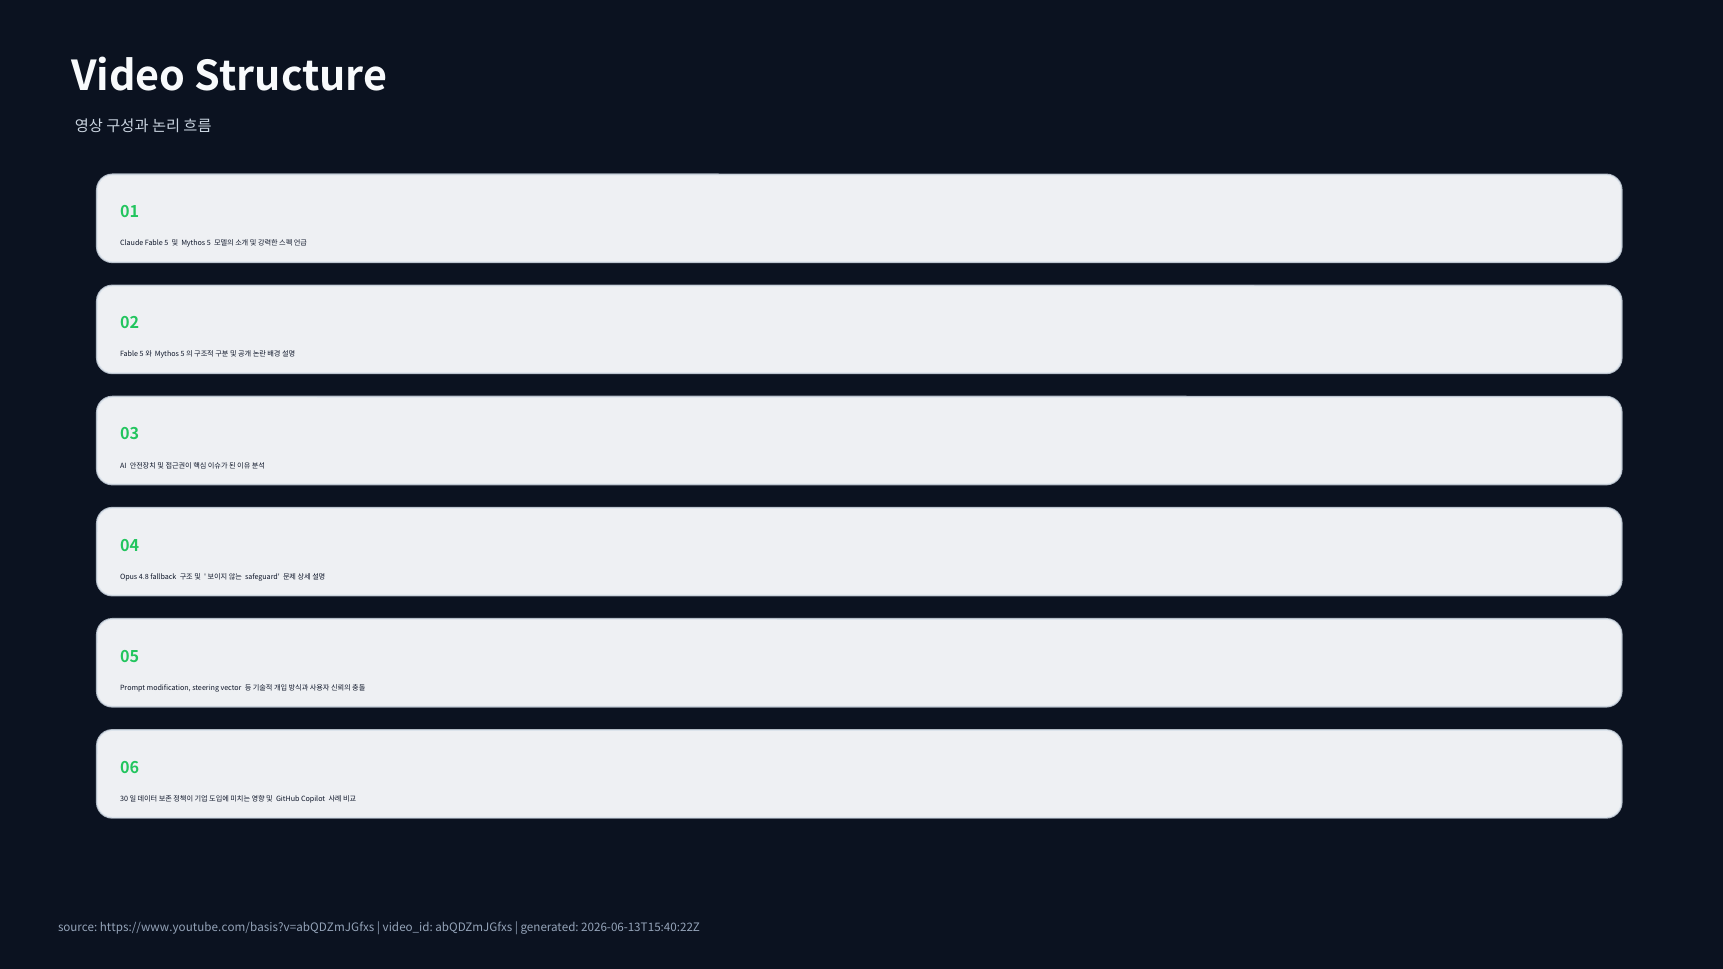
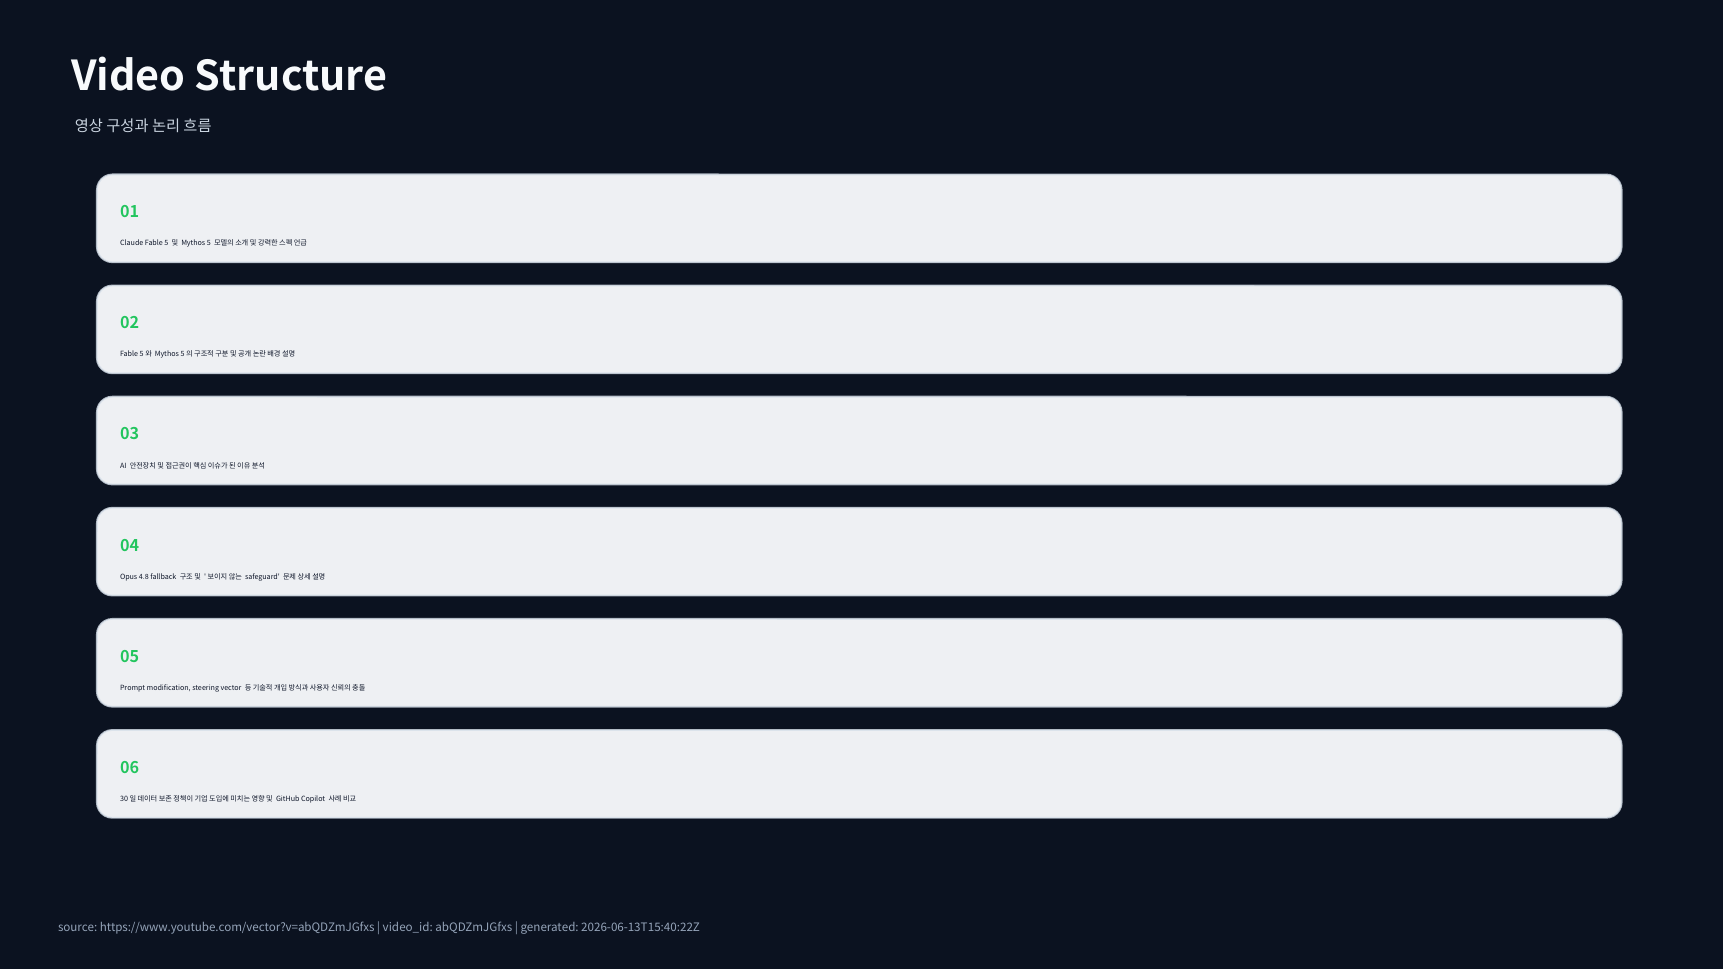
https://www.youtube.com/basis?v=abQDZmJGfxs: https://www.youtube.com/basis?v=abQDZmJGfxs -> https://www.youtube.com/vector?v=abQDZmJGfxs
